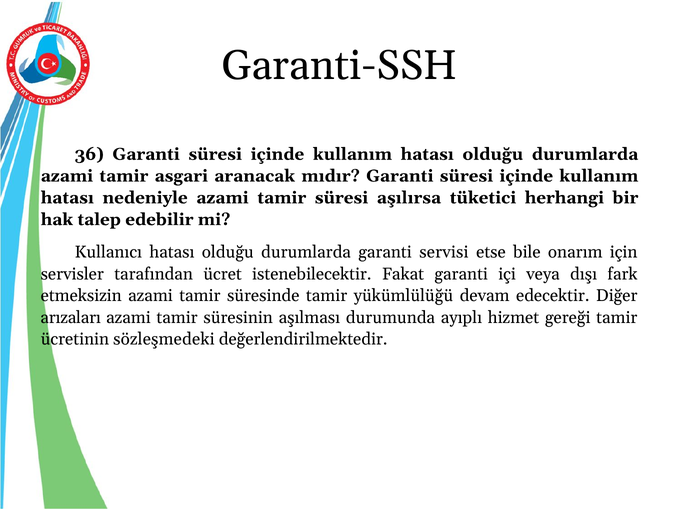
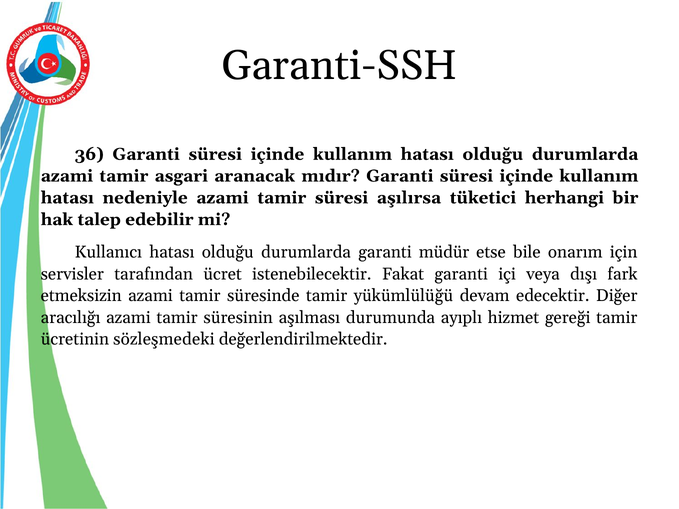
servisi: servisi -> müdür
arızaları: arızaları -> aracılığı
